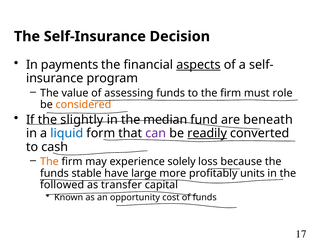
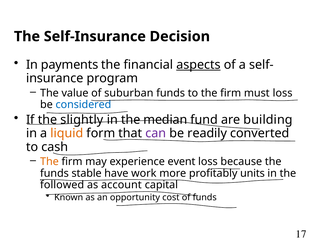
assessing: assessing -> suburban
must role: role -> loss
considered colour: orange -> blue
beneath: beneath -> building
liquid colour: blue -> orange
readily underline: present -> none
solely: solely -> event
large: large -> work
transfer: transfer -> account
